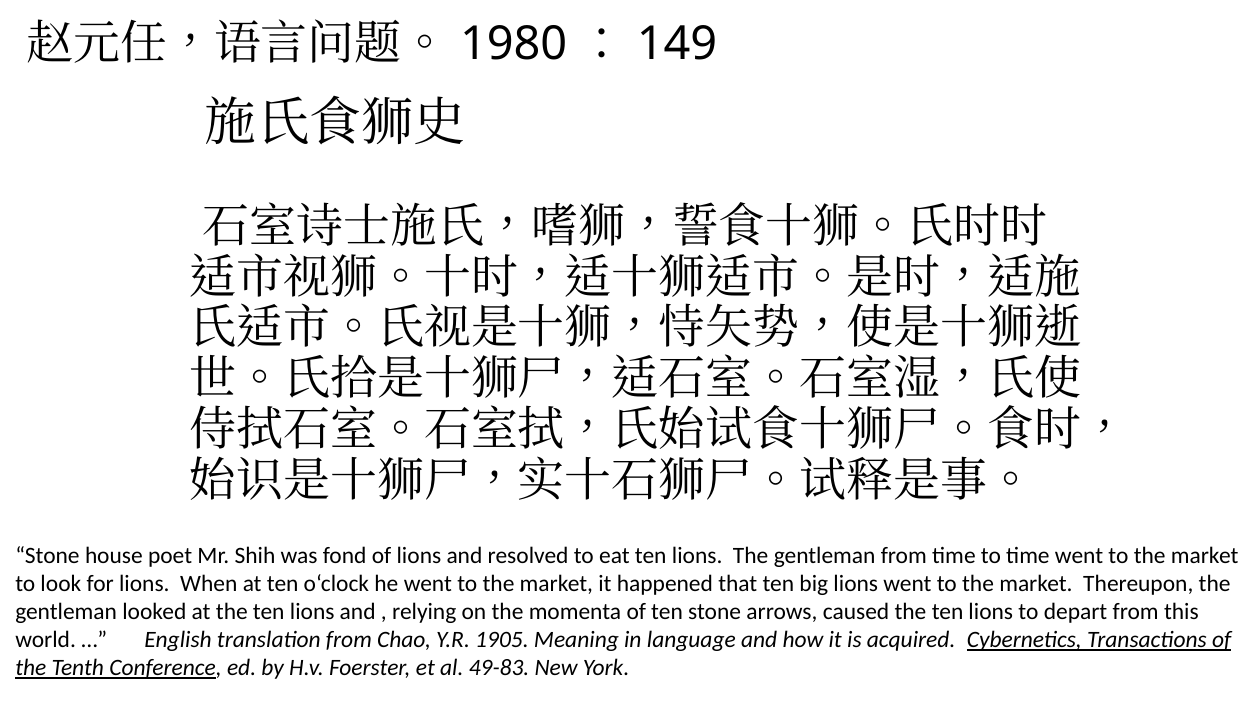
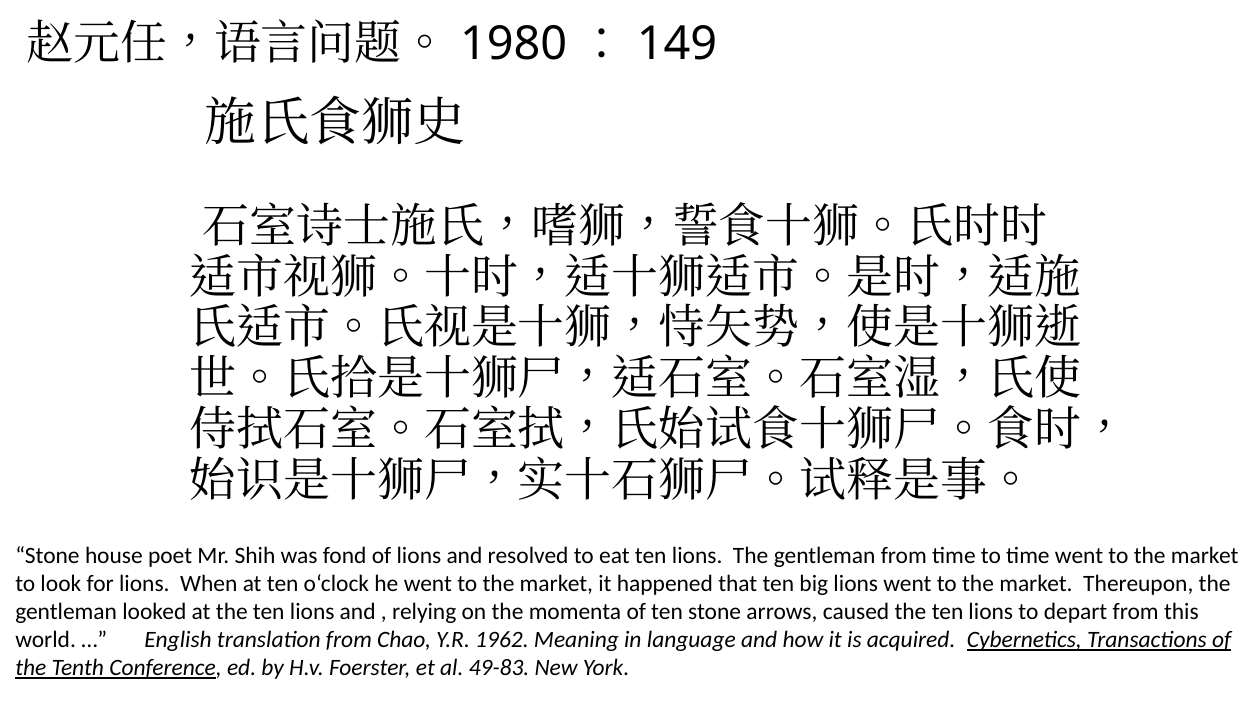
1905: 1905 -> 1962
